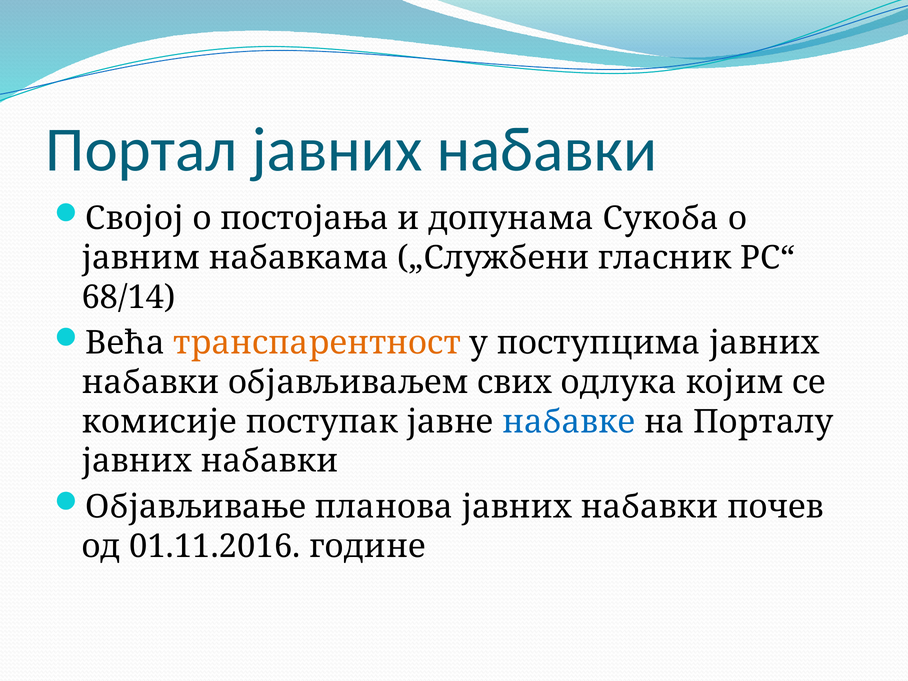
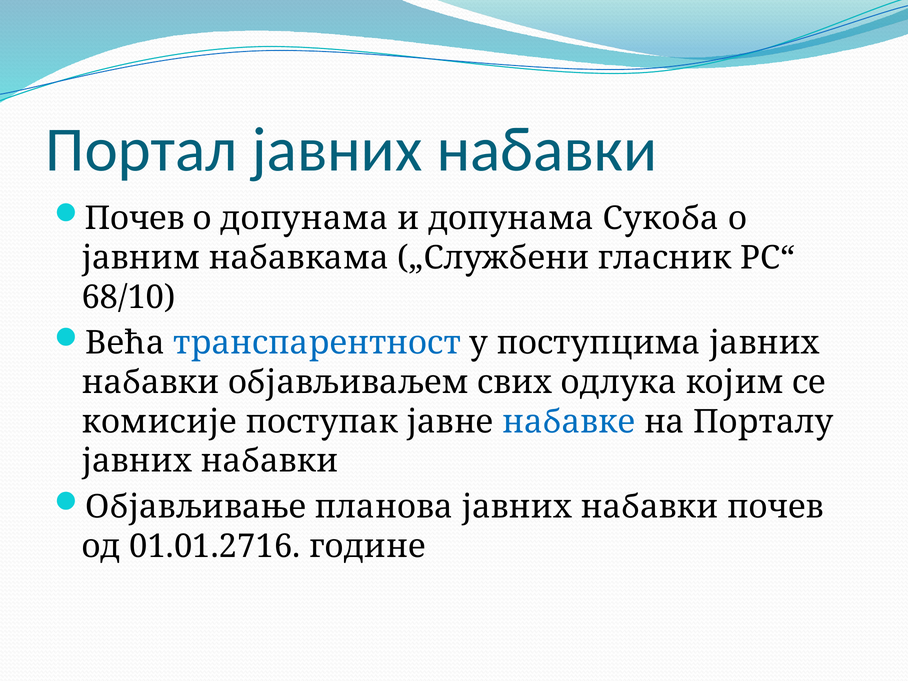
Својој at (135, 219): Својој -> Почев
о постојања: постојања -> допунама
68/14: 68/14 -> 68/10
транспарентност colour: orange -> blue
01.11.2016: 01.11.2016 -> 01.01.2716
